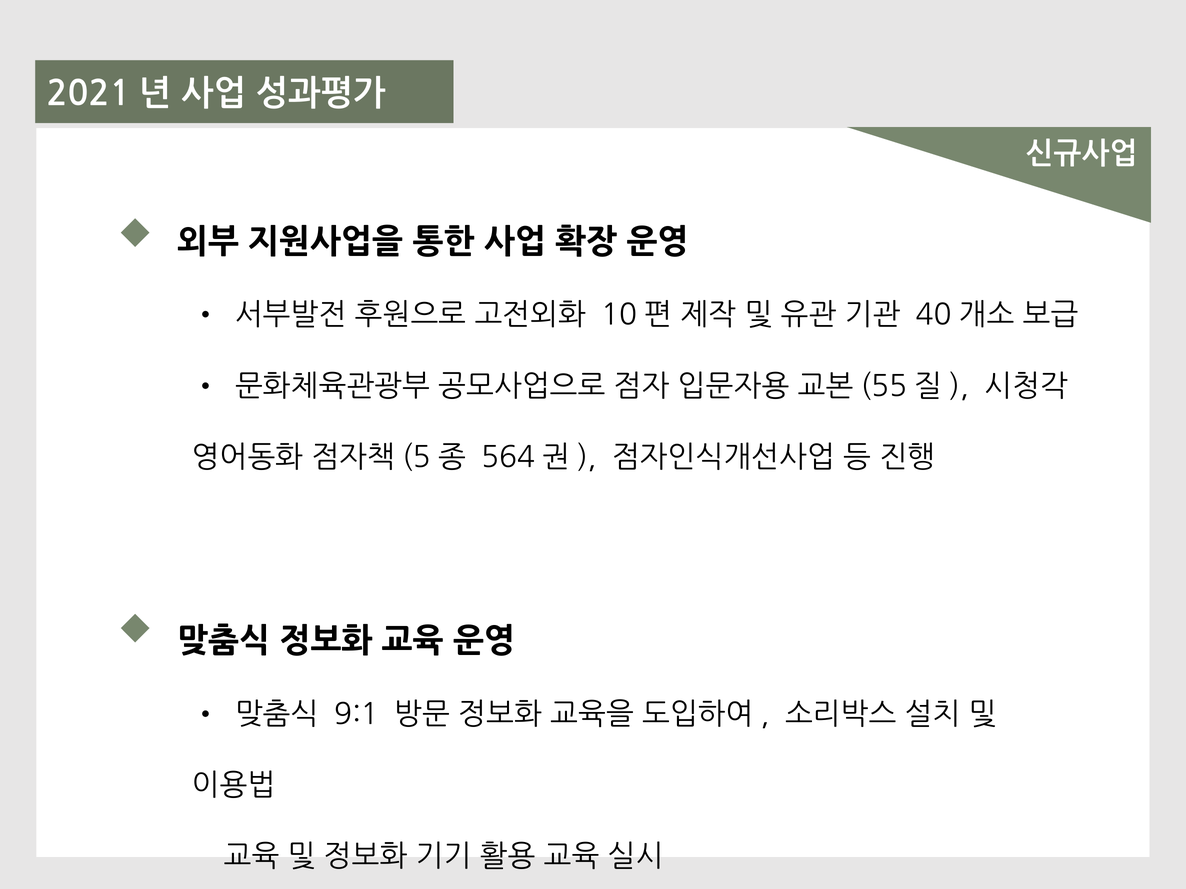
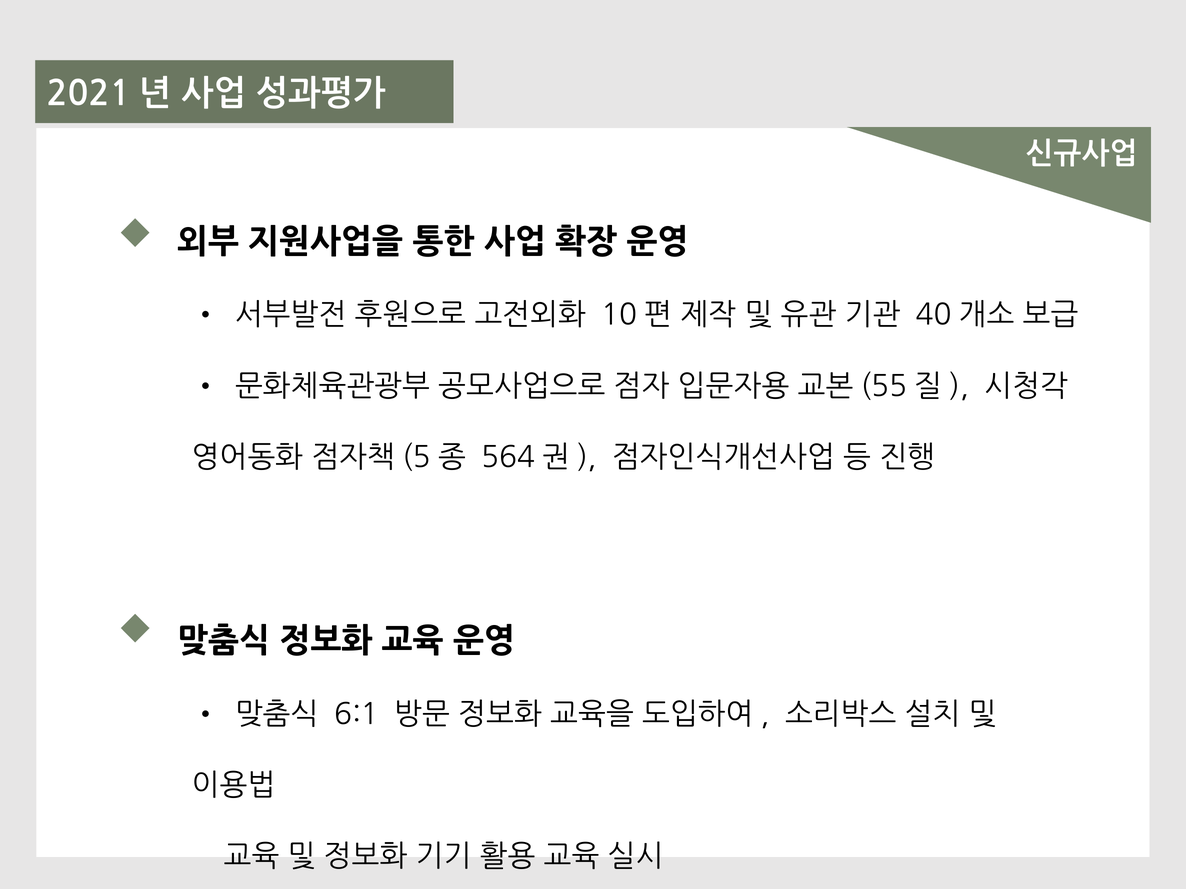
9:1: 9:1 -> 6:1
